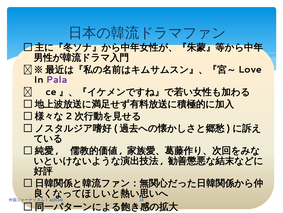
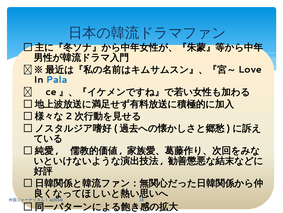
Pala colour: purple -> blue
